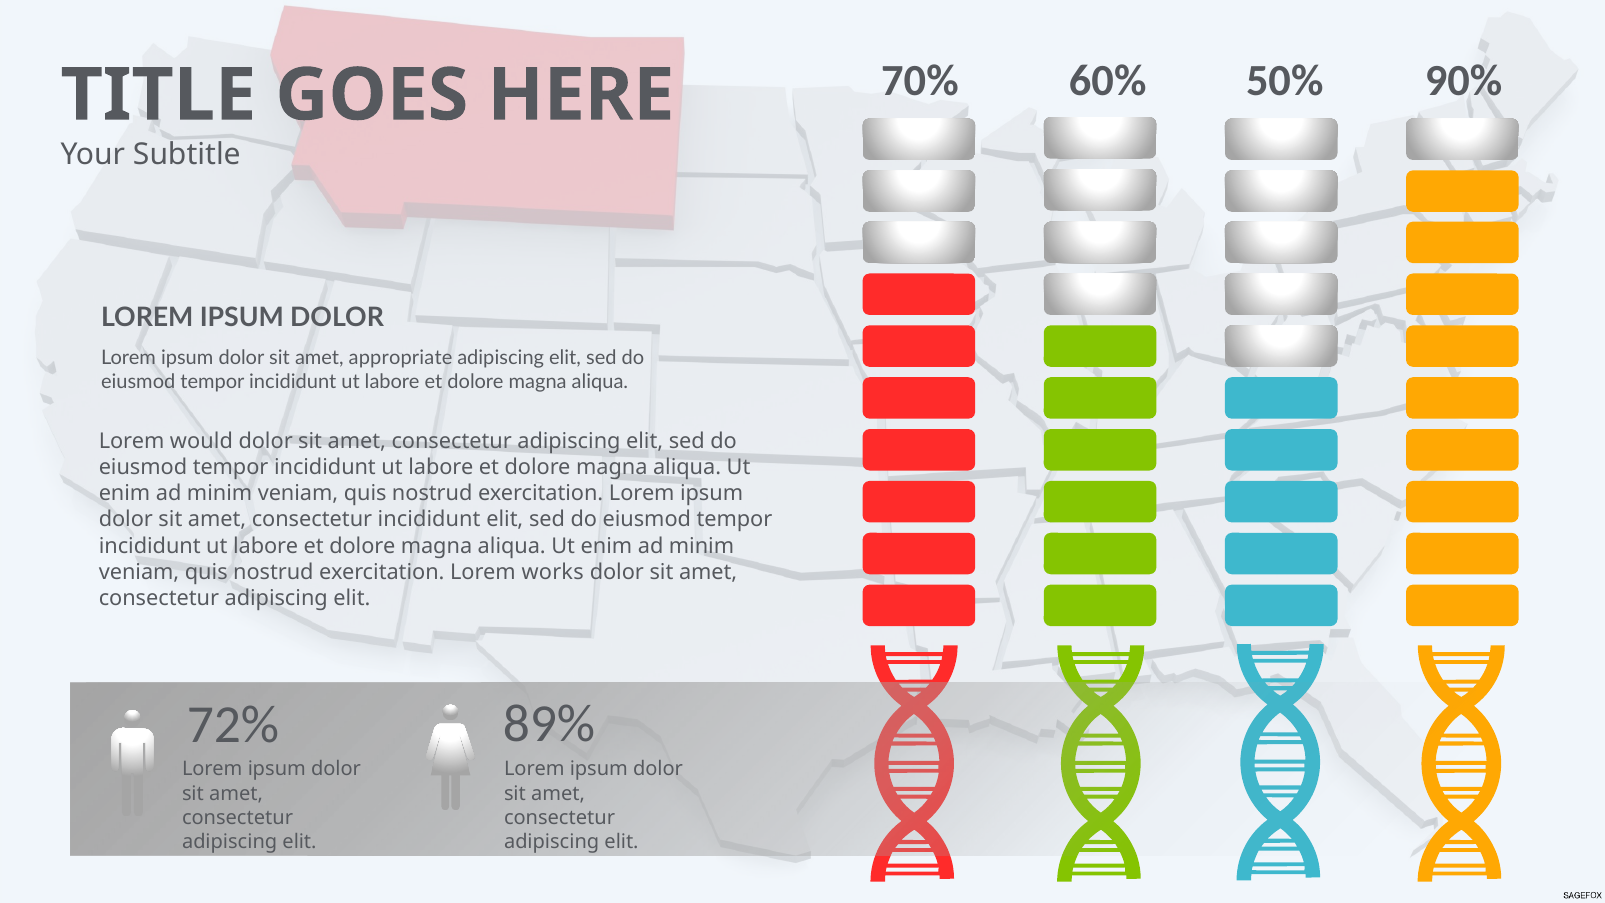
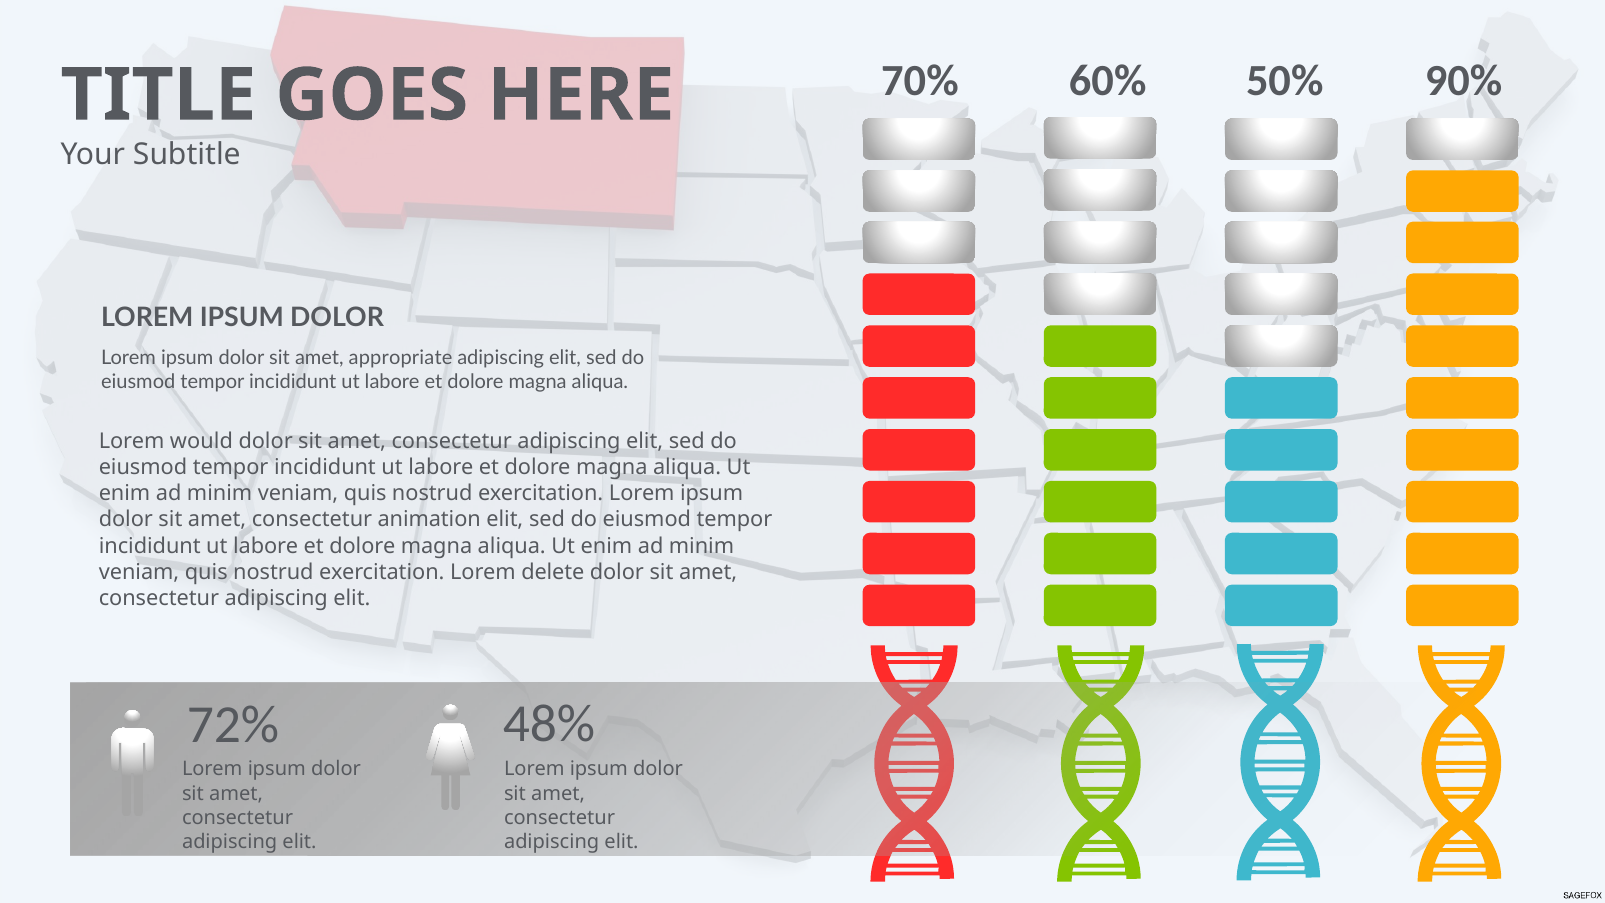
consectetur incididunt: incididunt -> animation
works: works -> delete
89%: 89% -> 48%
